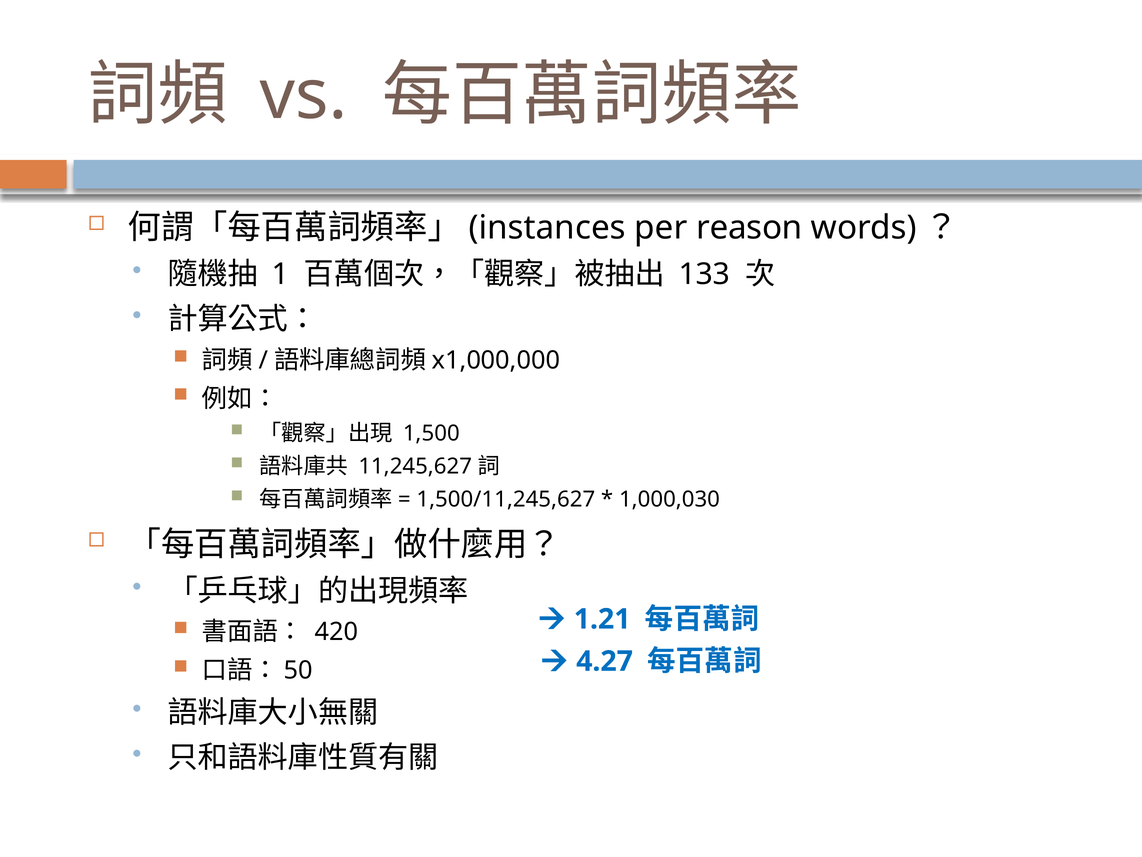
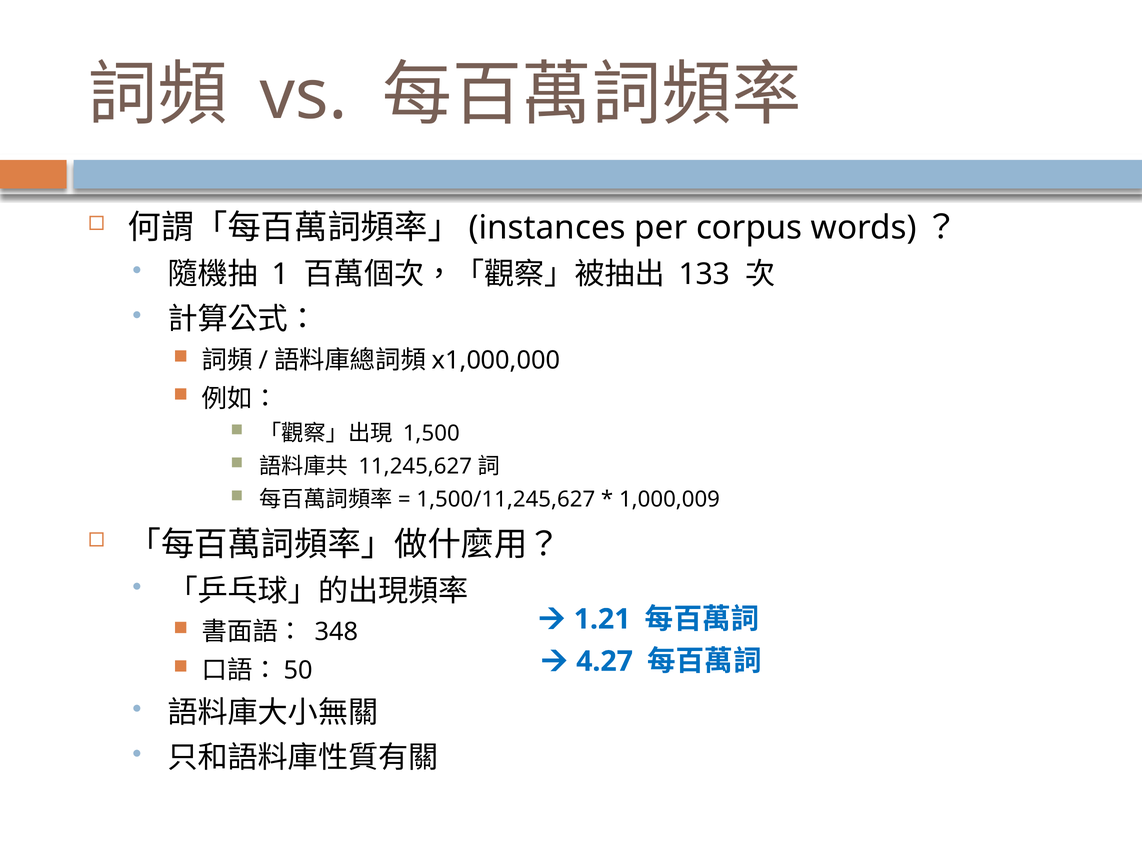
reason: reason -> corpus
1,000,030: 1,000,030 -> 1,000,009
420: 420 -> 348
